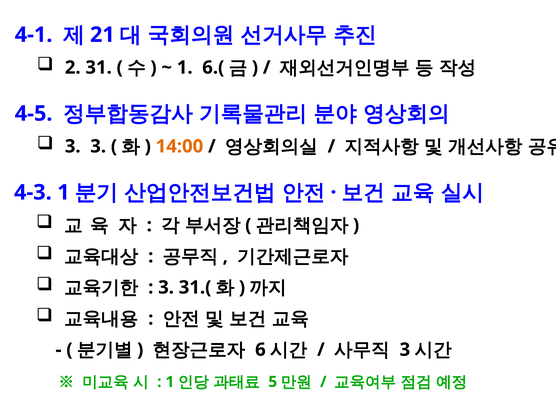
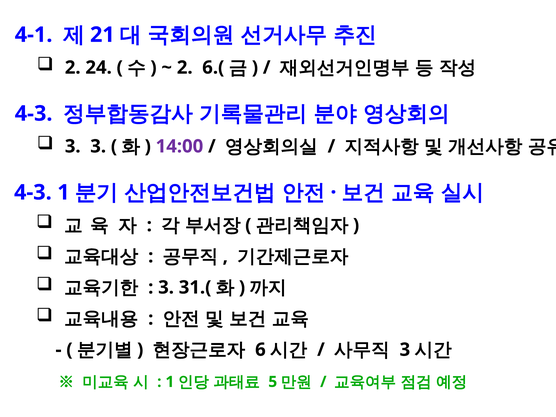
31: 31 -> 24
1 at (185, 68): 1 -> 2
4-5 at (34, 114): 4-5 -> 4-3
14:00 colour: orange -> purple
